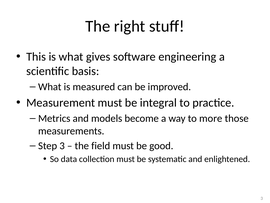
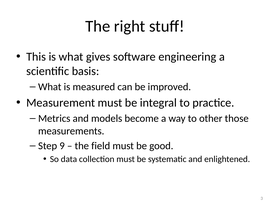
more: more -> other
Step 3: 3 -> 9
